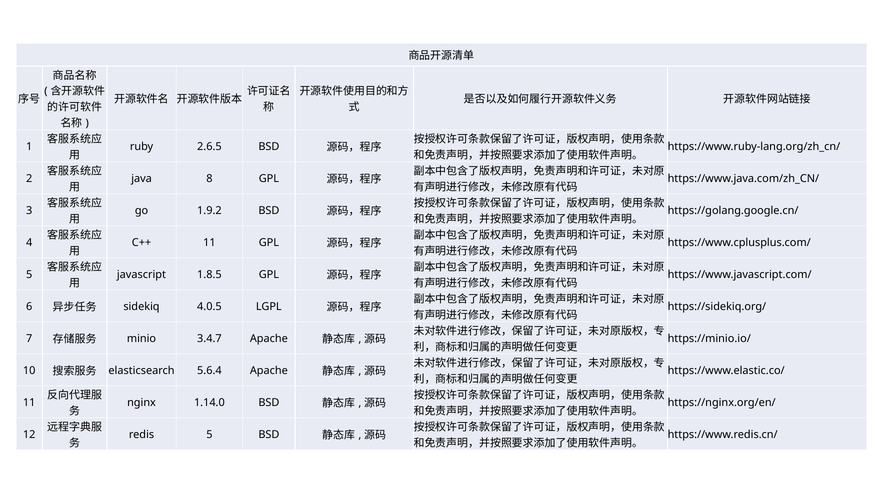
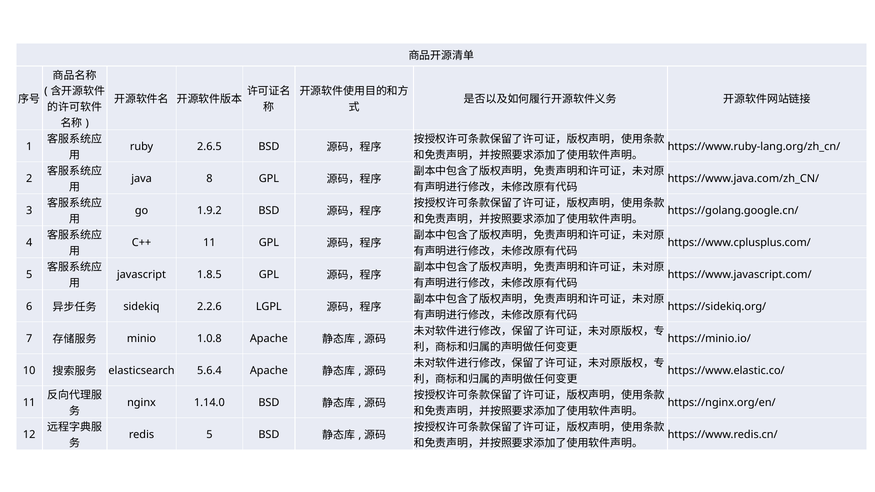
4.0.5: 4.0.5 -> 2.2.6
3.4.7: 3.4.7 -> 1.0.8
